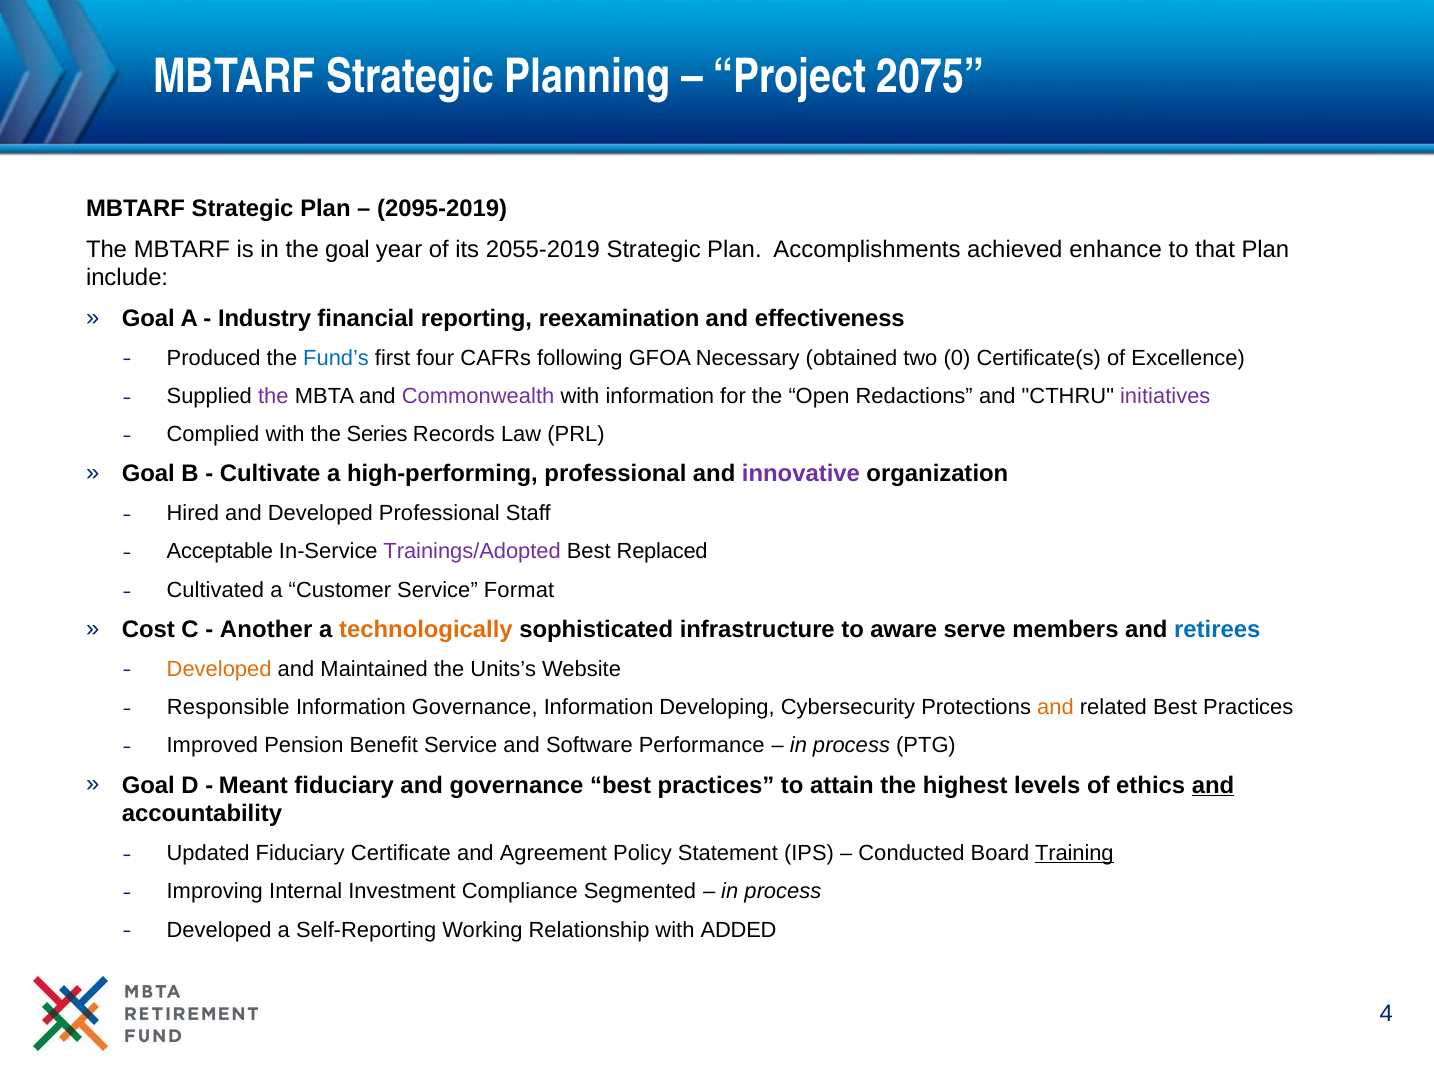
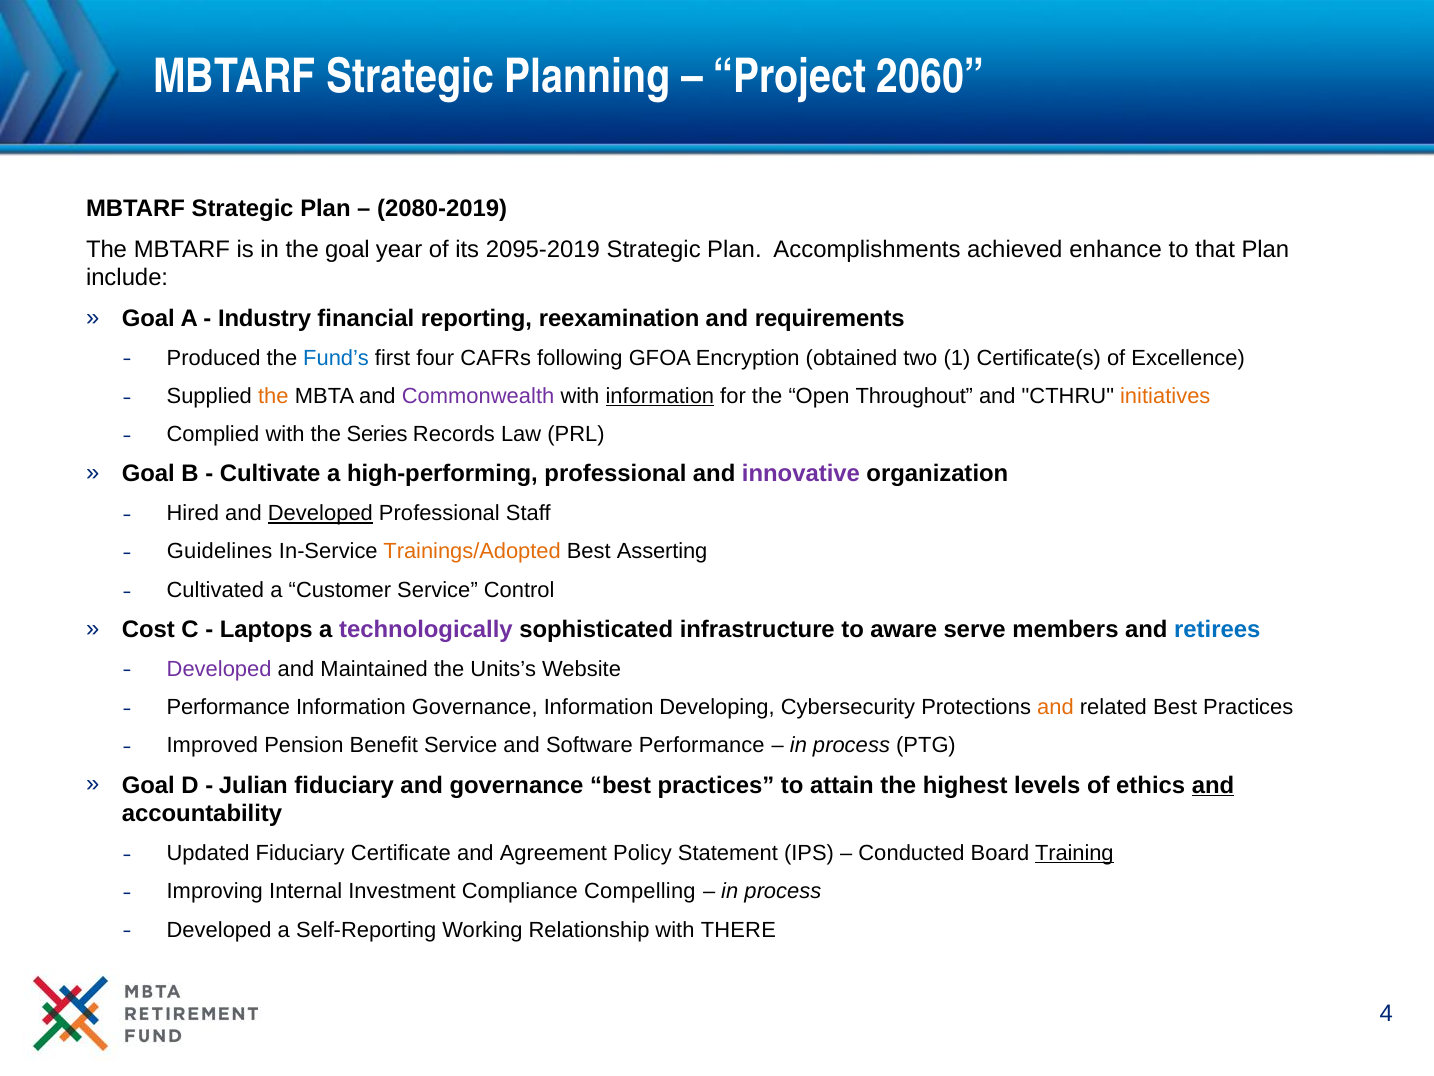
2075: 2075 -> 2060
2095-2019: 2095-2019 -> 2080-2019
2055-2019: 2055-2019 -> 2095-2019
effectiveness: effectiveness -> requirements
Necessary: Necessary -> Encryption
0: 0 -> 1
the at (273, 396) colour: purple -> orange
information at (660, 396) underline: none -> present
Redactions: Redactions -> Throughout
initiatives colour: purple -> orange
Developed at (320, 513) underline: none -> present
Acceptable: Acceptable -> Guidelines
Trainings/Adopted colour: purple -> orange
Replaced: Replaced -> Asserting
Format: Format -> Control
Another: Another -> Laptops
technologically colour: orange -> purple
Developed at (219, 669) colour: orange -> purple
Responsible at (228, 707): Responsible -> Performance
Meant: Meant -> Julian
Segmented: Segmented -> Compelling
ADDED: ADDED -> THERE
